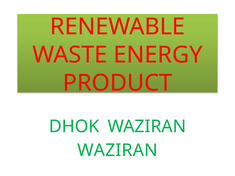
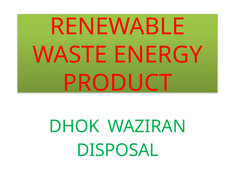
WAZIRAN at (117, 150): WAZIRAN -> DISPOSAL
